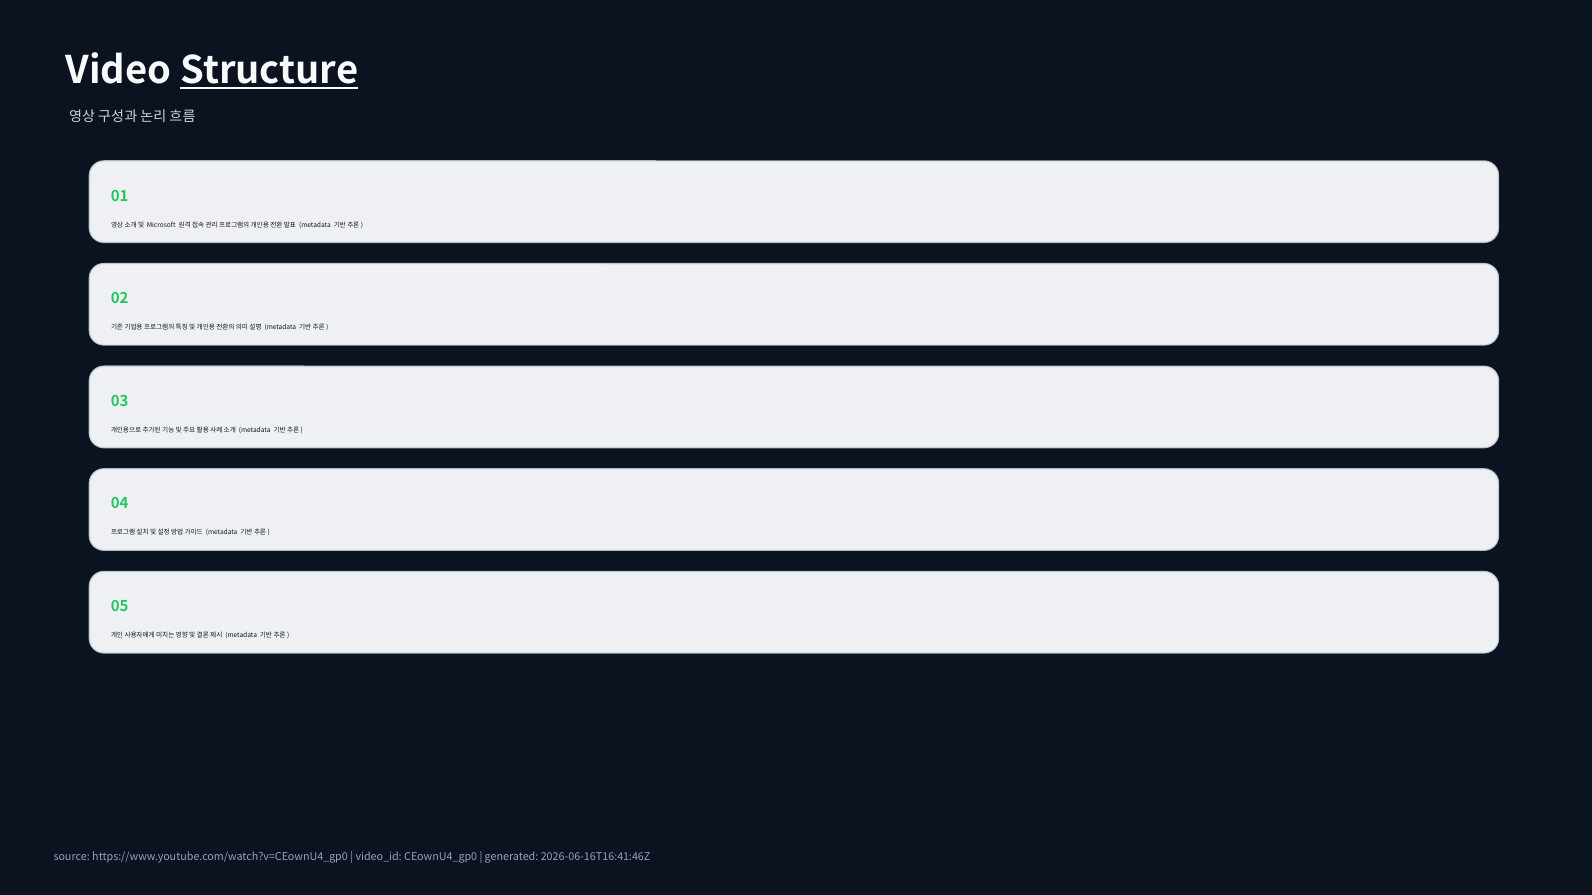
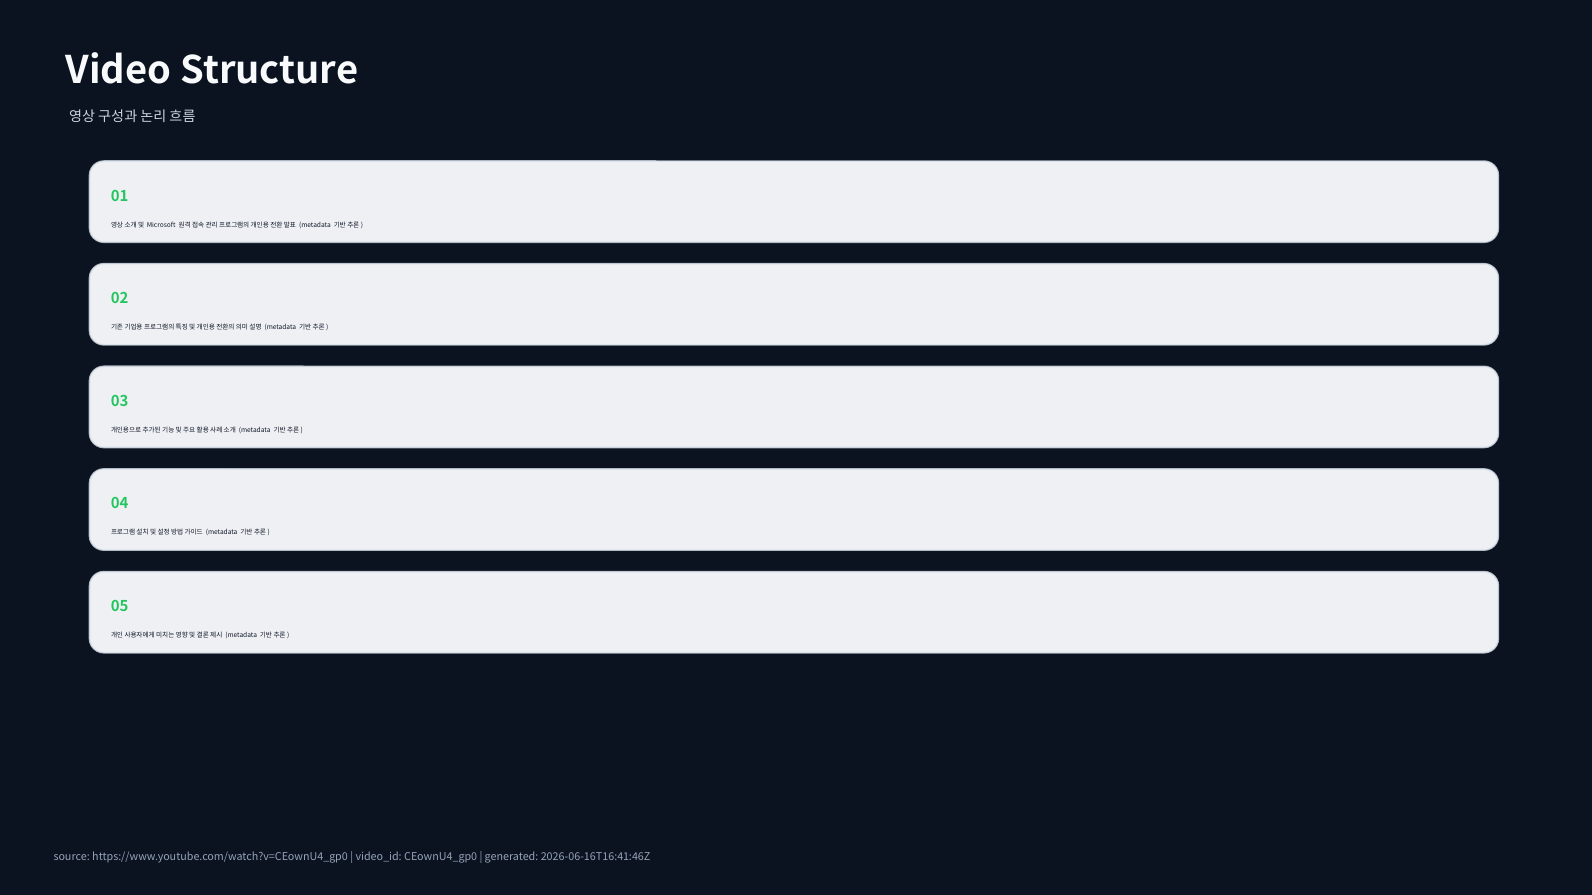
Structure underline: present -> none
